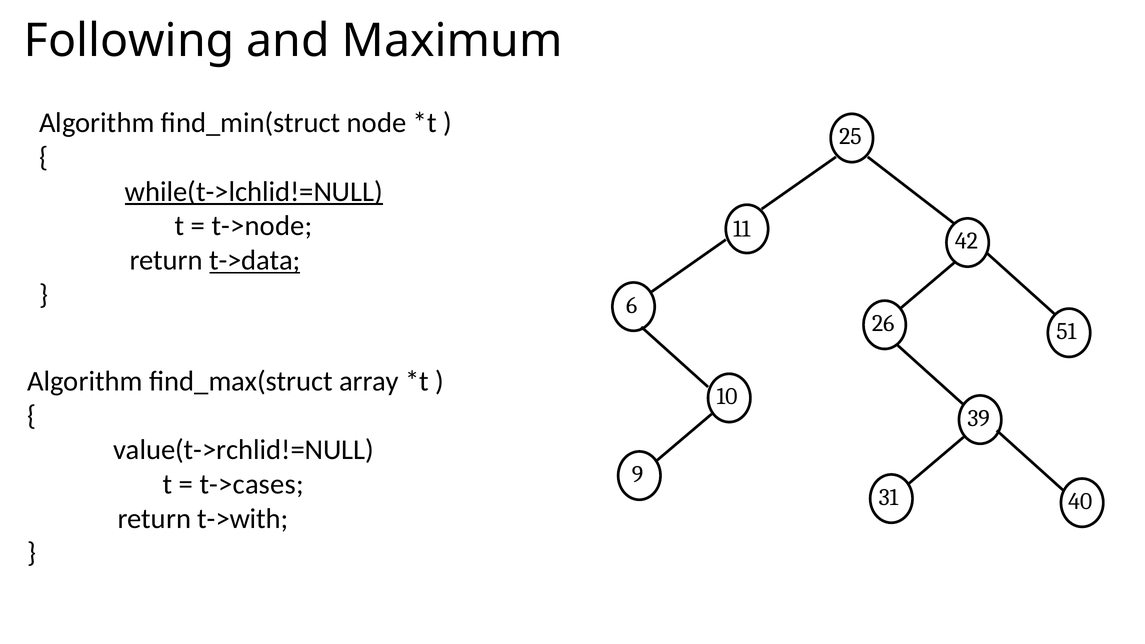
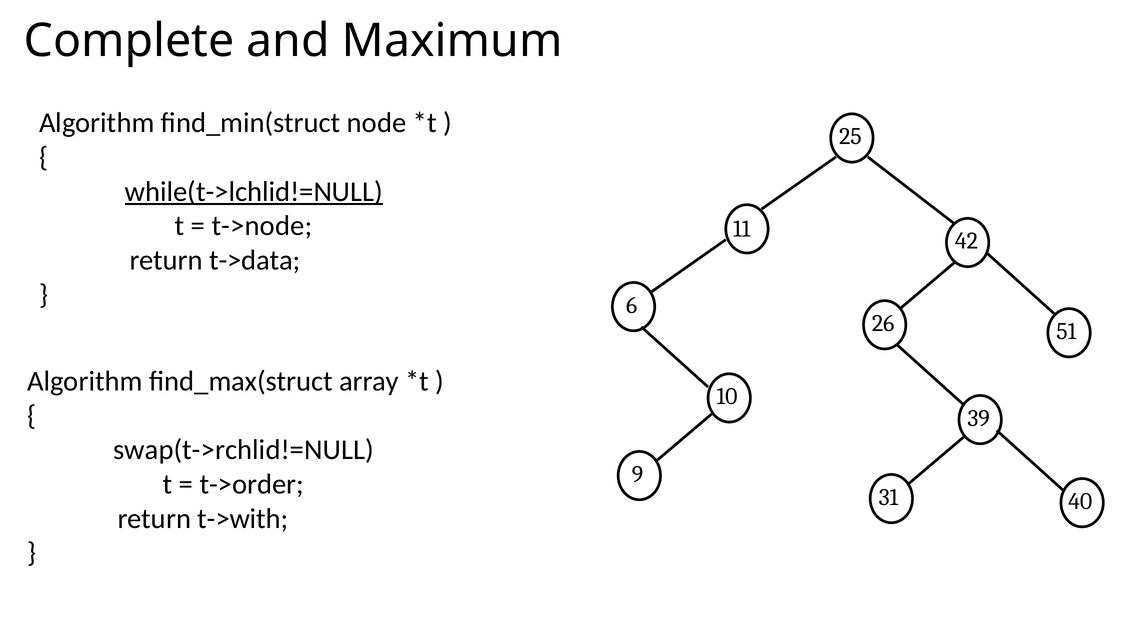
Following: Following -> Complete
t->data underline: present -> none
value(t->rchlid!=NULL: value(t->rchlid!=NULL -> swap(t->rchlid!=NULL
t->cases: t->cases -> t->order
